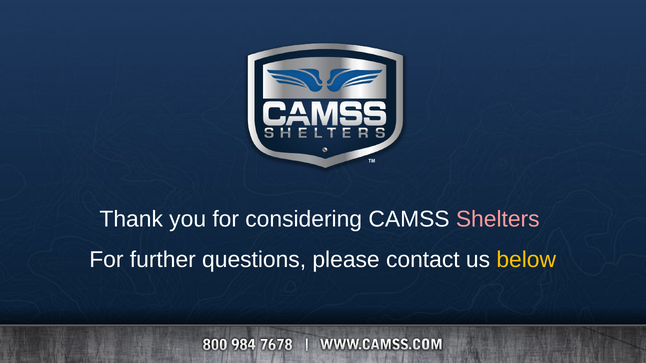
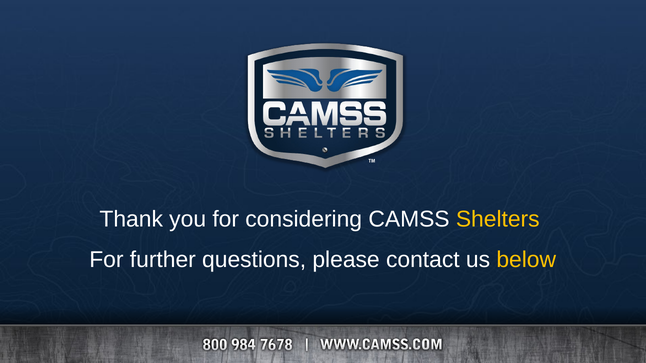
Shelters colour: pink -> yellow
